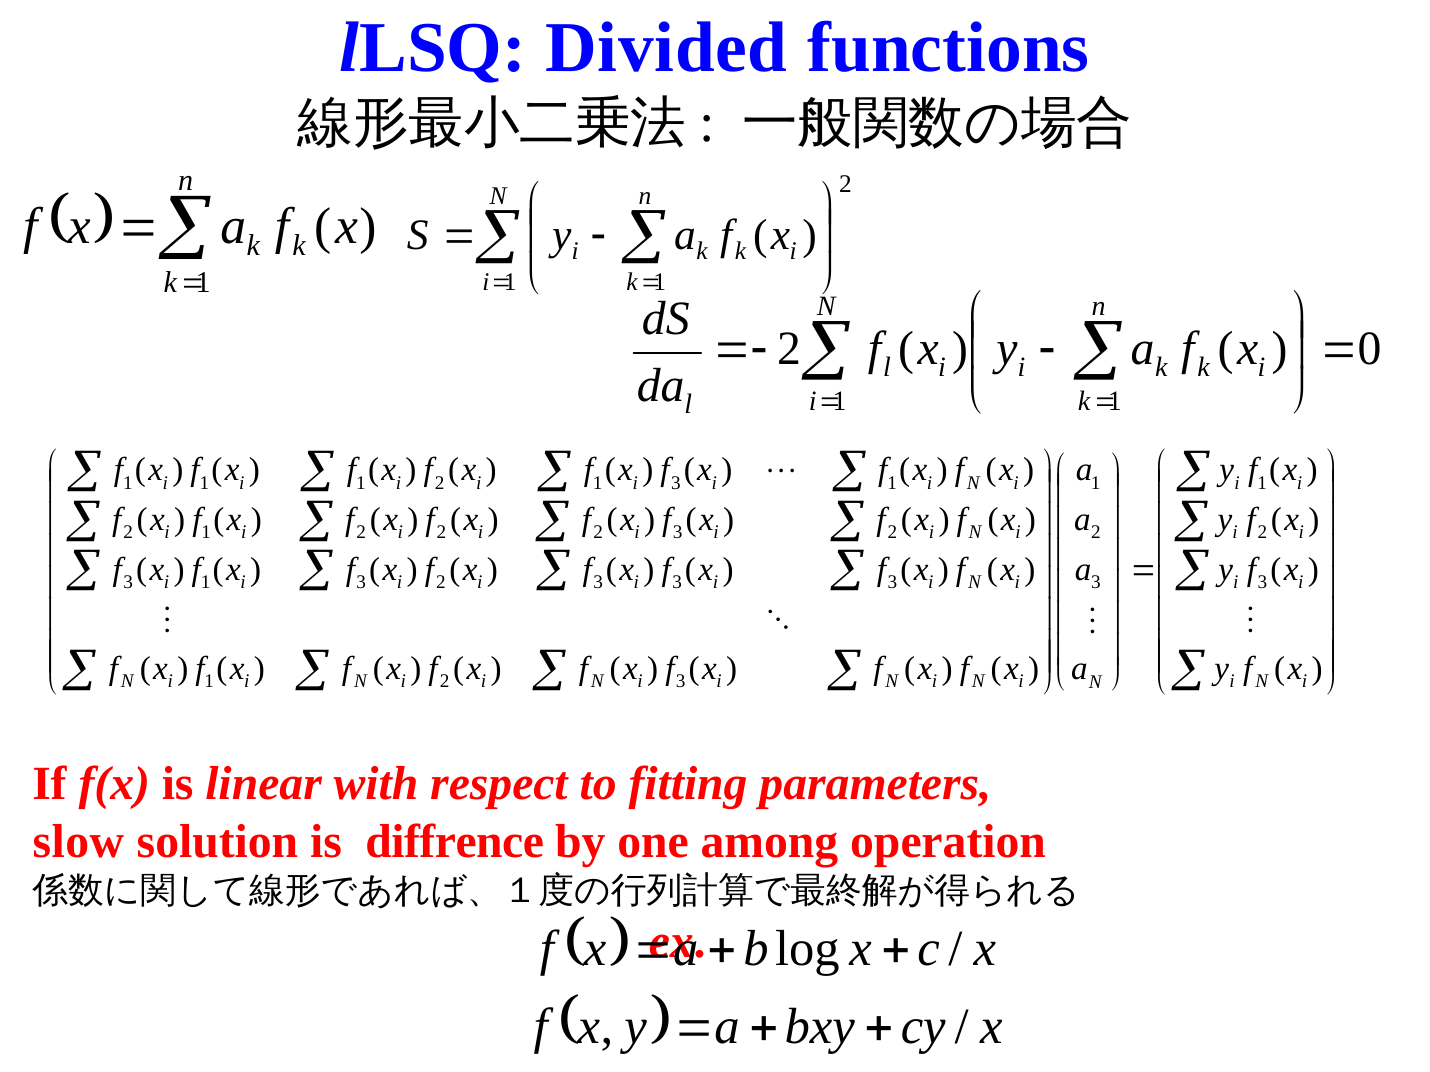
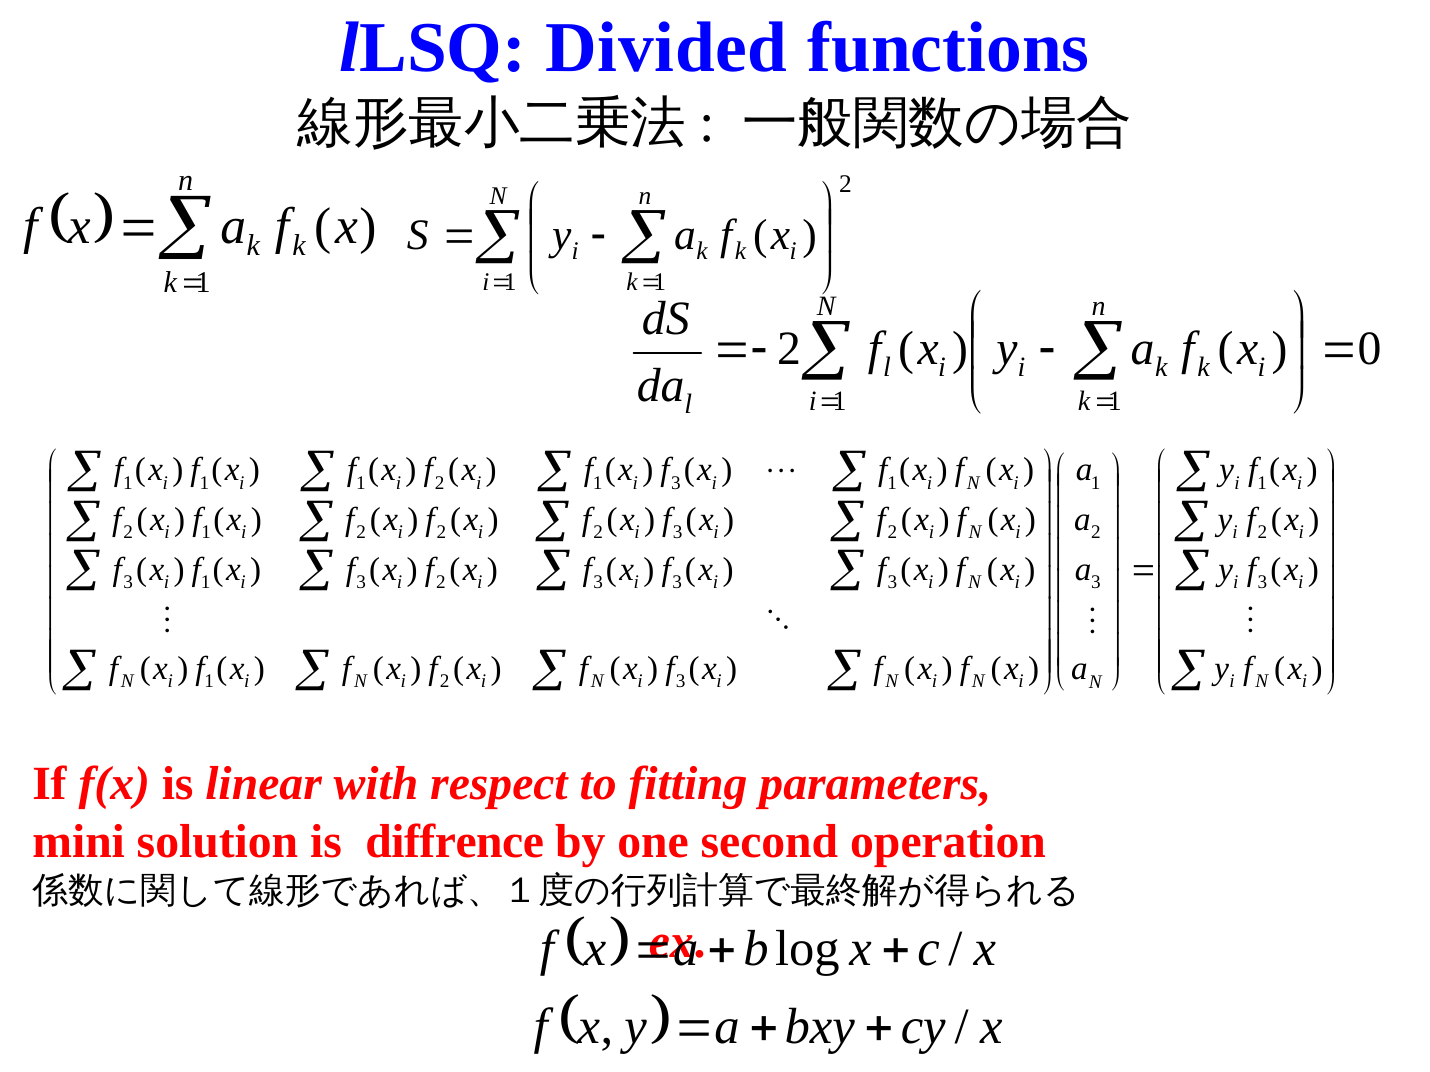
slow: slow -> mini
among: among -> second
